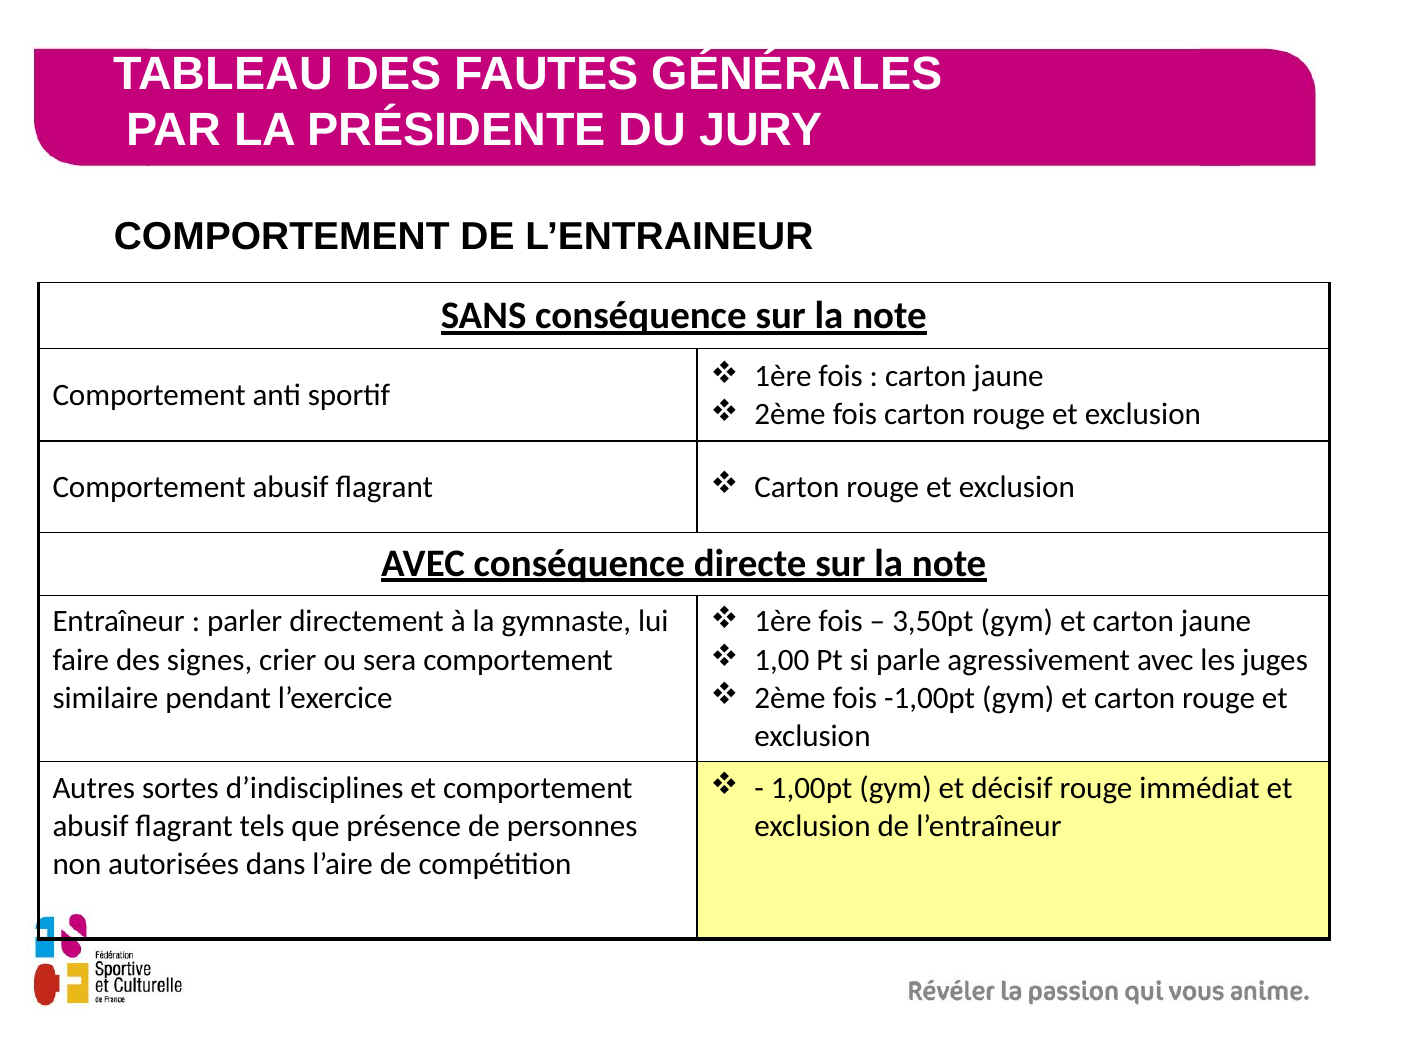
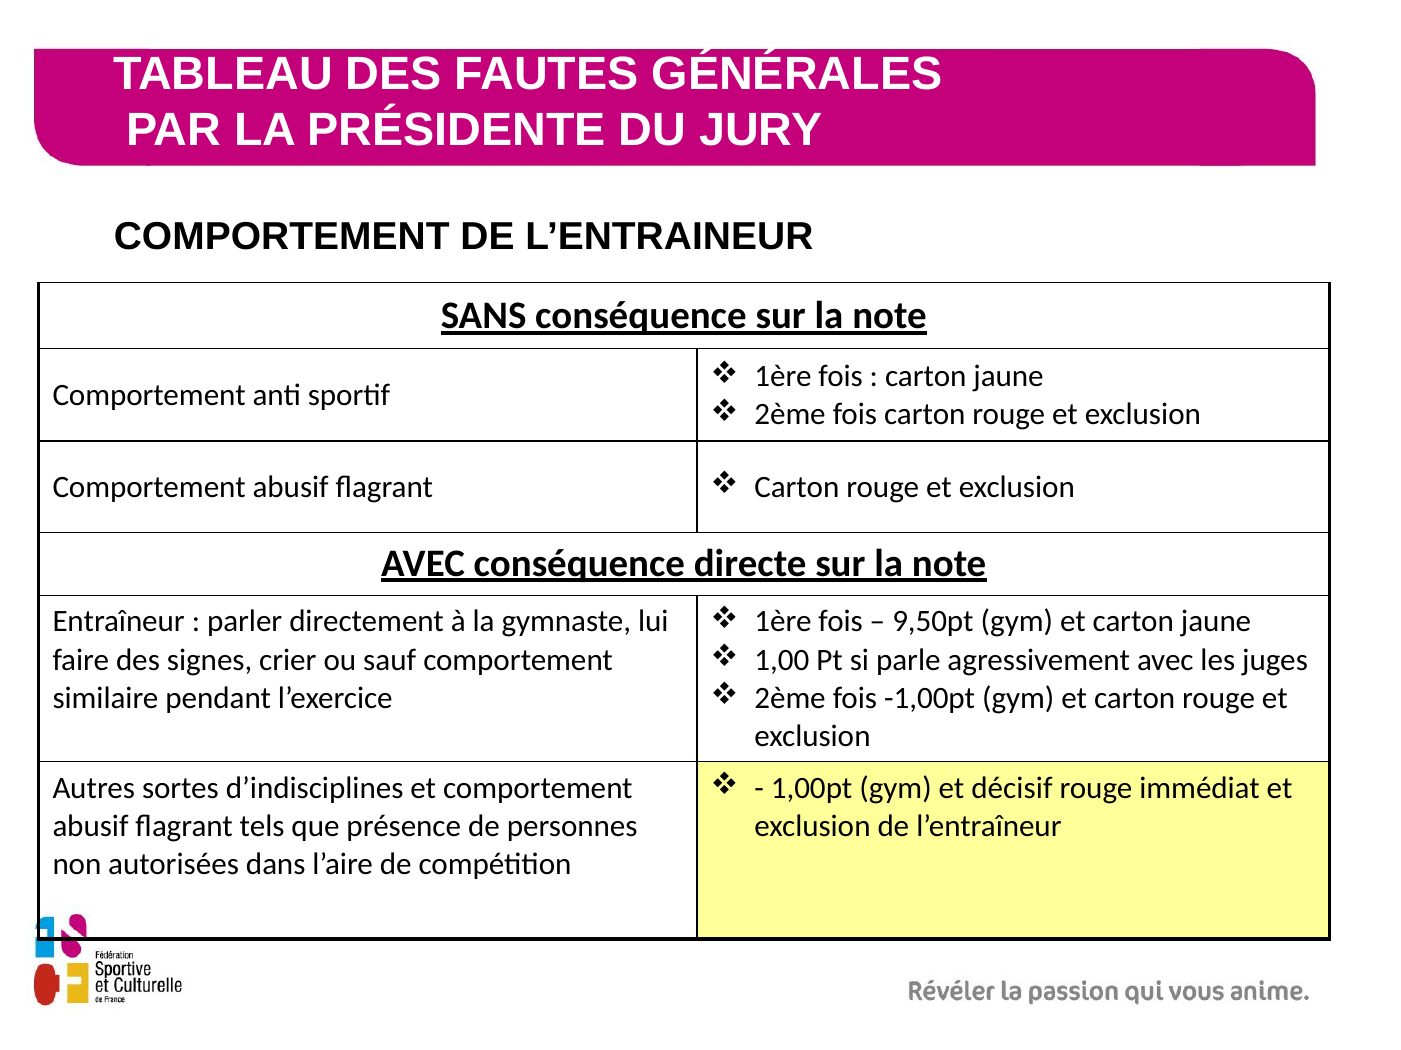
3,50pt: 3,50pt -> 9,50pt
sera: sera -> sauf
